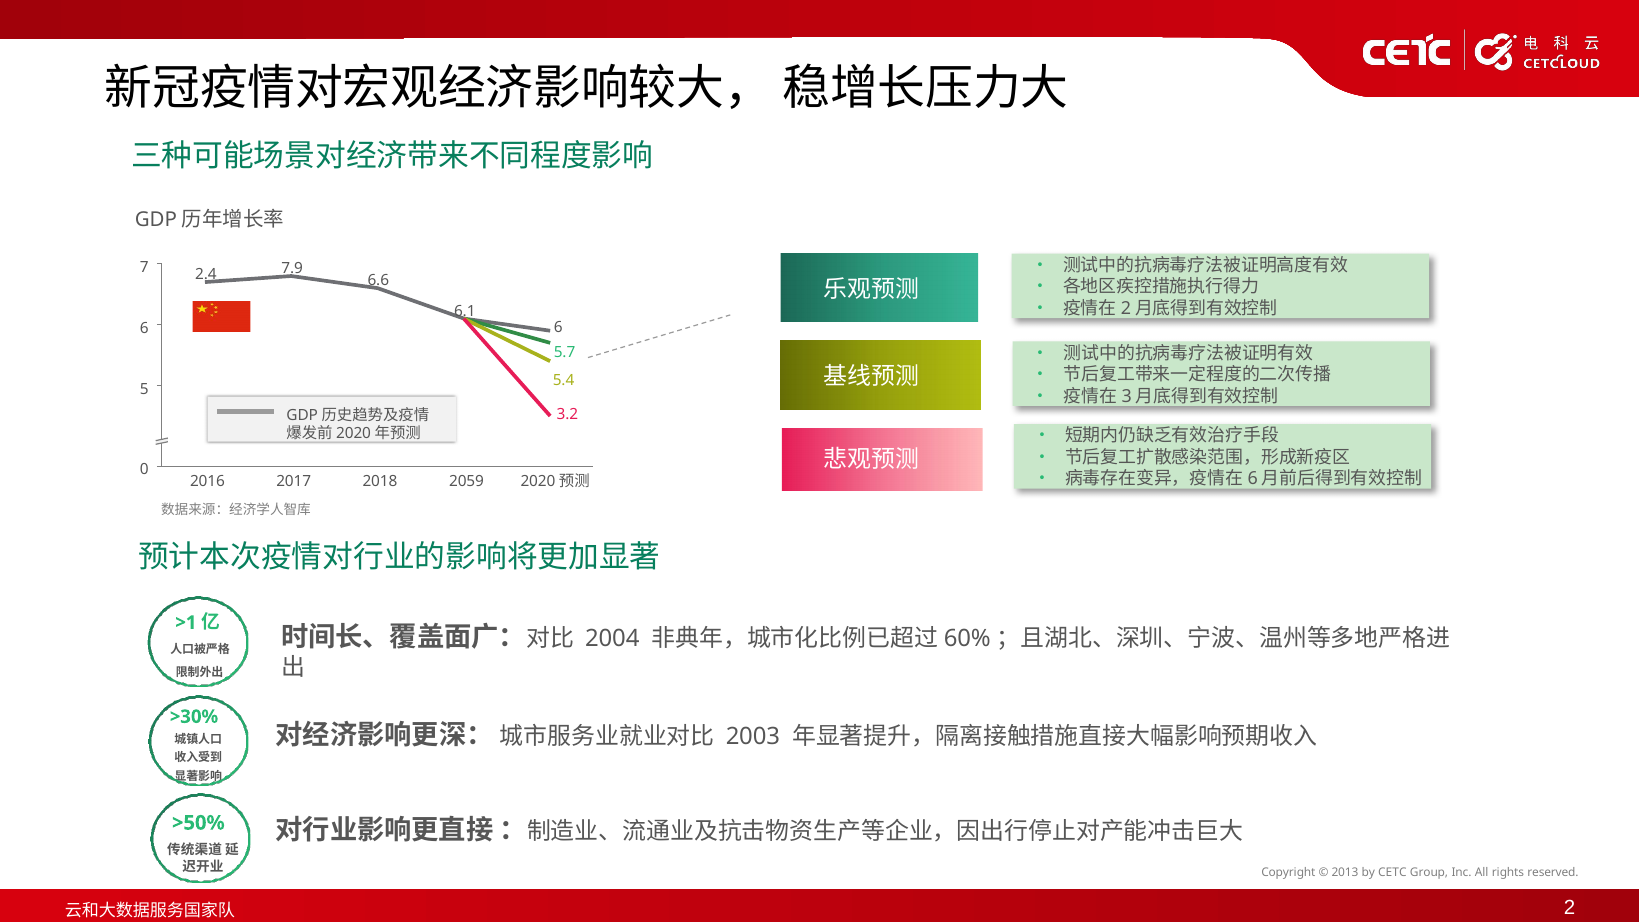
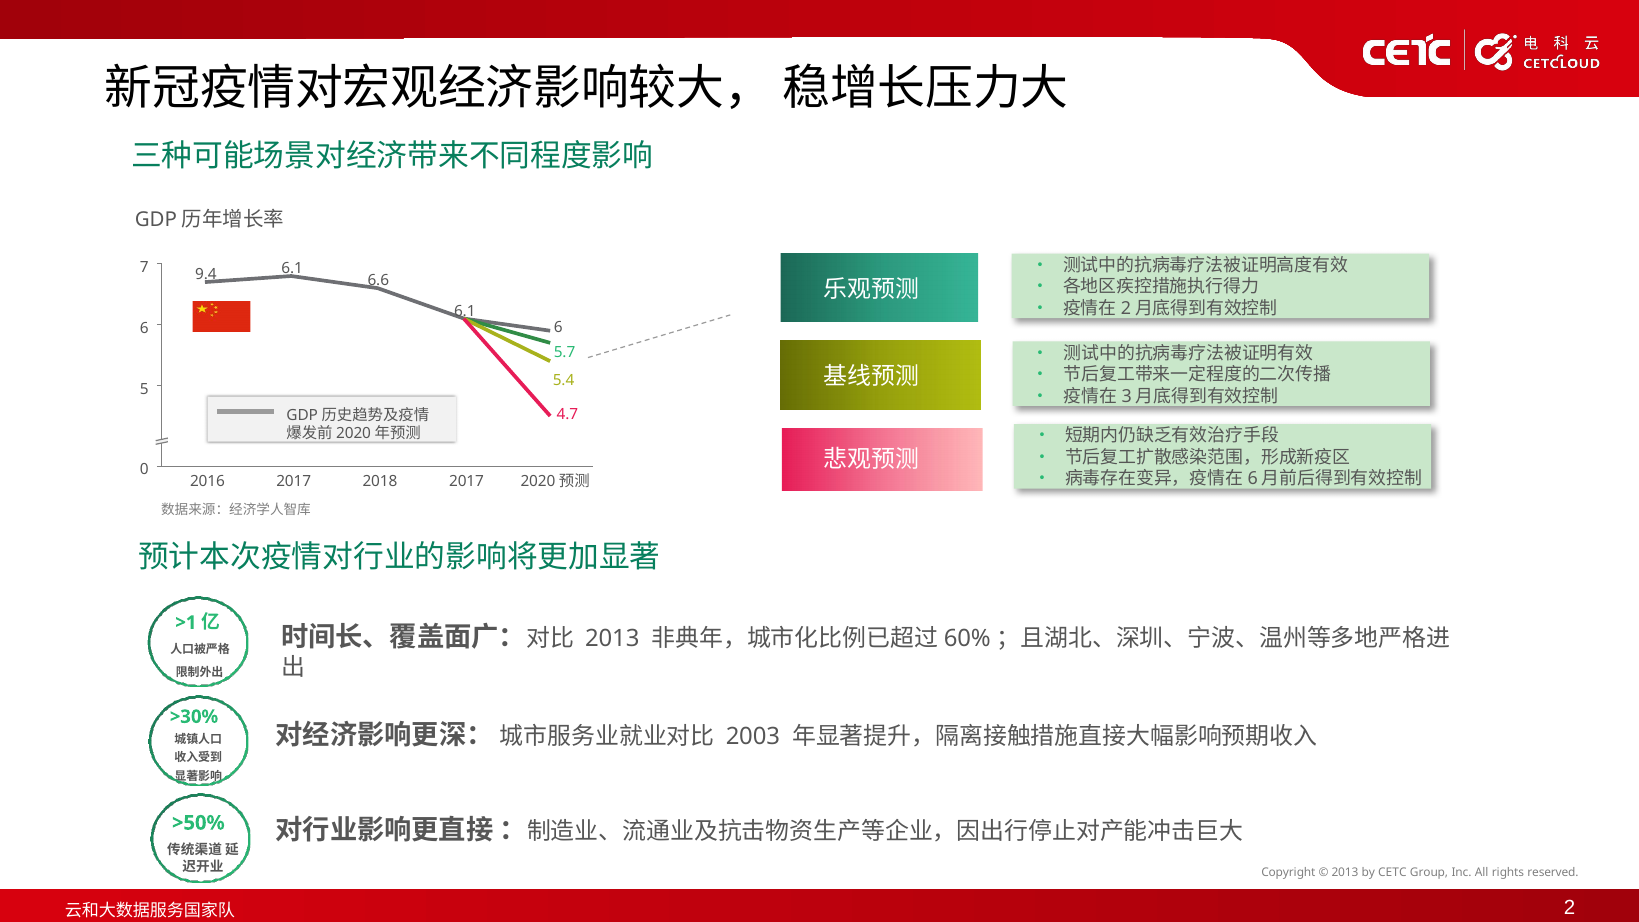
7.9 at (292, 268): 7.9 -> 6.1
2.4: 2.4 -> 9.4
3.2: 3.2 -> 4.7
2059 at (467, 482): 2059 -> 2017
2004 at (612, 638): 2004 -> 2013
